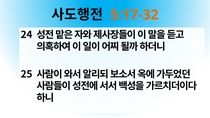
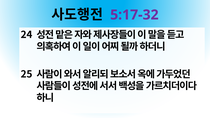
5:17-32 colour: orange -> purple
